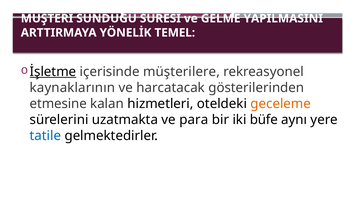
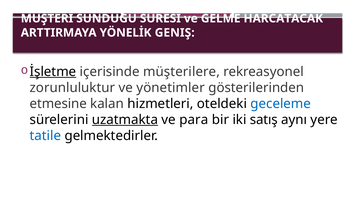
YAPILMASINI: YAPILMASINI -> HARCATACAK
TEMEL: TEMEL -> GENIŞ
kaynaklarının: kaynaklarının -> zorunluluktur
harcatacak: harcatacak -> yönetimler
geceleme colour: orange -> blue
uzatmakta underline: none -> present
büfe: büfe -> satış
